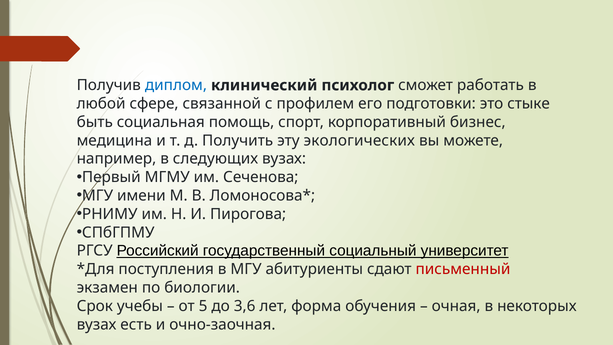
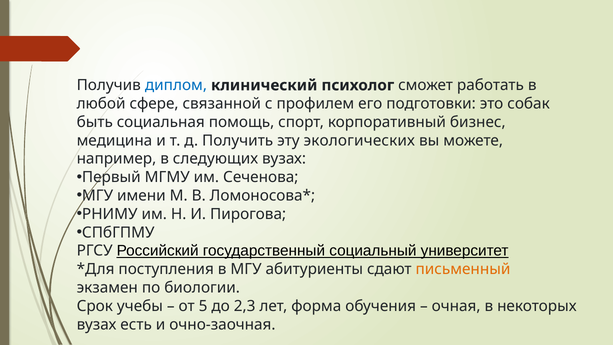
стыке: стыке -> собак
письменный colour: red -> orange
3,6: 3,6 -> 2,3
